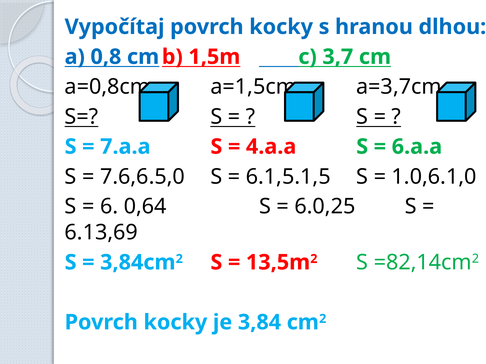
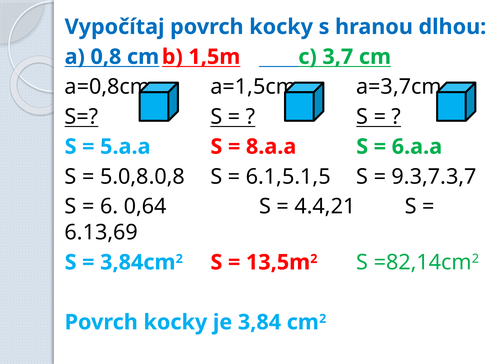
7.a.a: 7.a.a -> 5.a.a
4.a.a: 4.a.a -> 8.a.a
7.6,6.5,0: 7.6,6.5,0 -> 5.0,8.0,8
1.0,6.1,0: 1.0,6.1,0 -> 9.3,7.3,7
6.0,25: 6.0,25 -> 4.4,21
